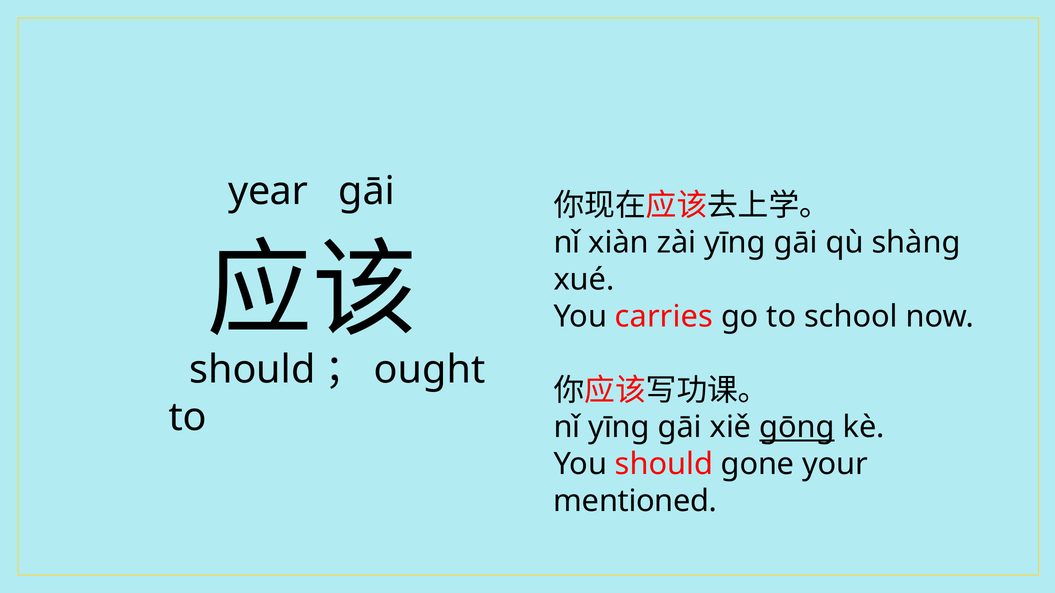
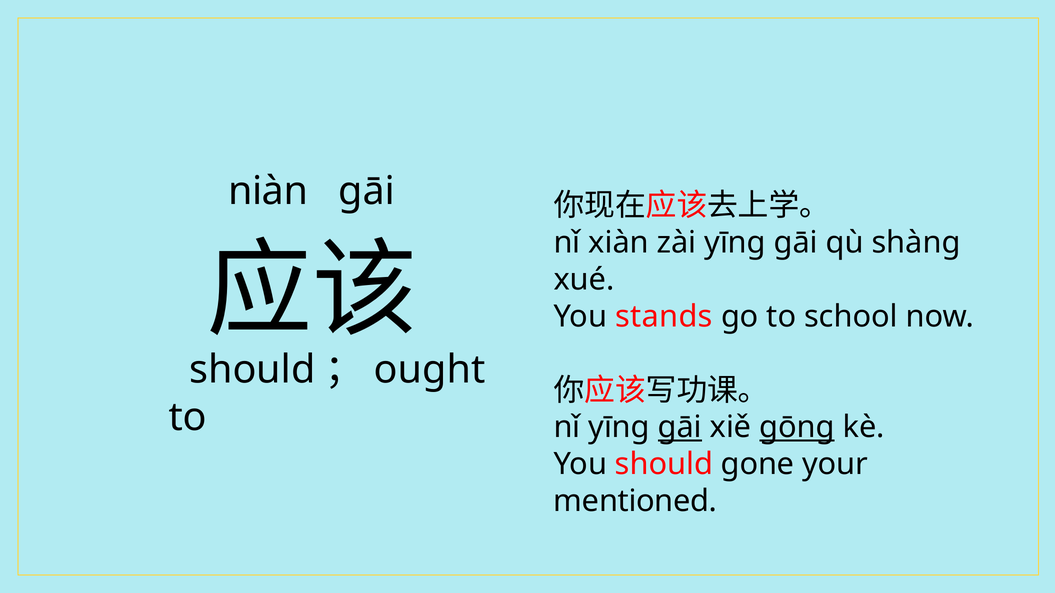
year: year -> niàn
carries: carries -> stands
gāi at (680, 428) underline: none -> present
